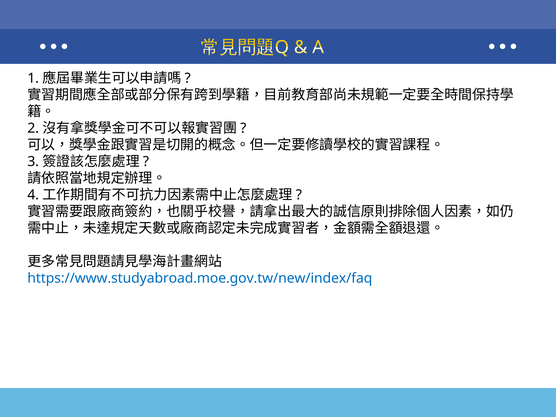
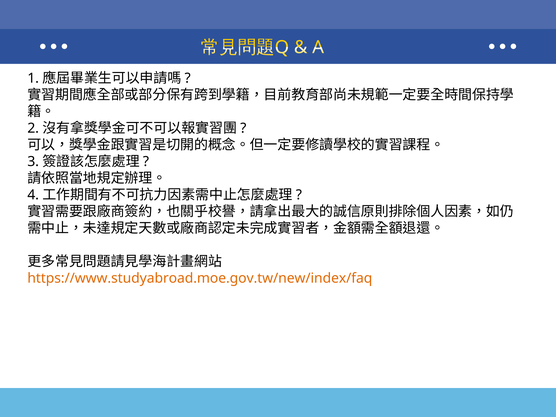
https://www.studyabroad.moe.gov.tw/new/index/faq colour: blue -> orange
